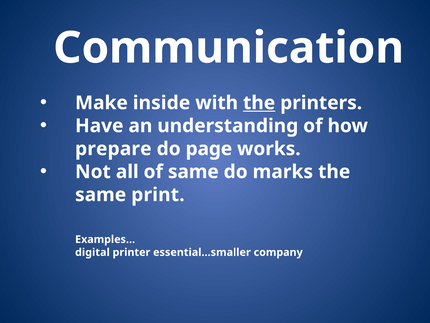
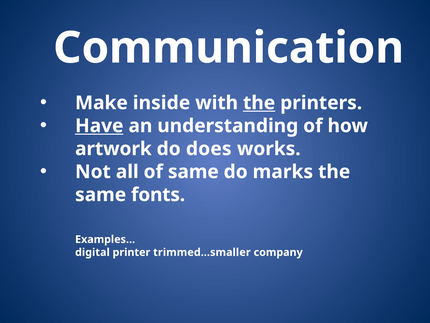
Have underline: none -> present
prepare: prepare -> artwork
page: page -> does
print: print -> fonts
essential…smaller: essential…smaller -> trimmed…smaller
